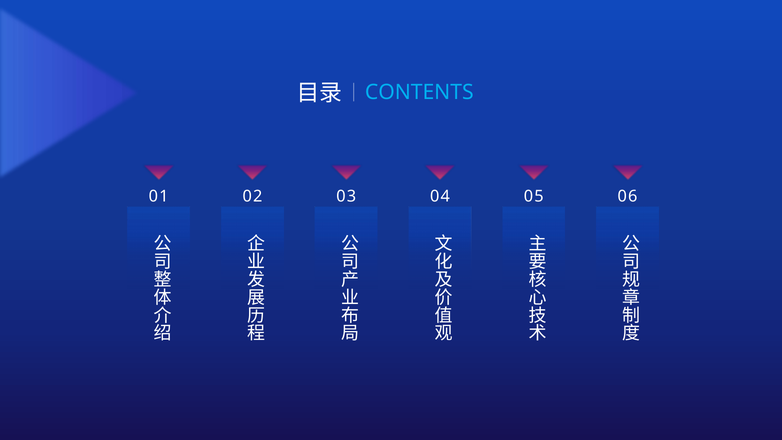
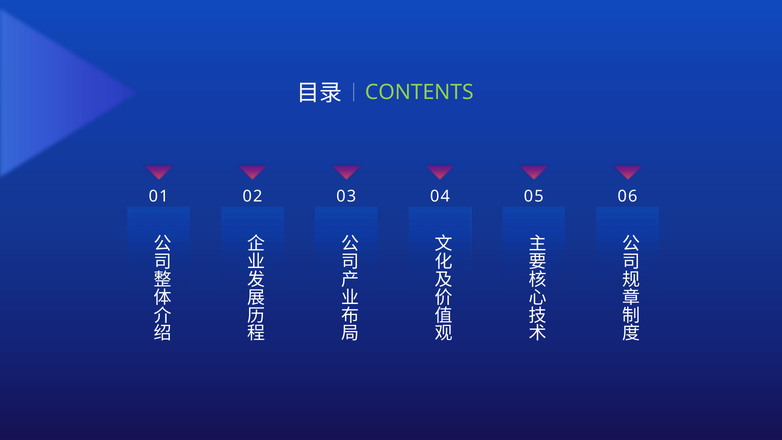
CONTENTS colour: light blue -> light green
